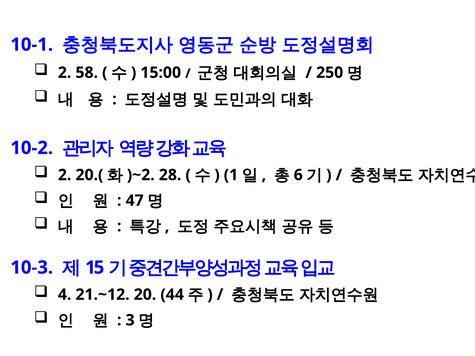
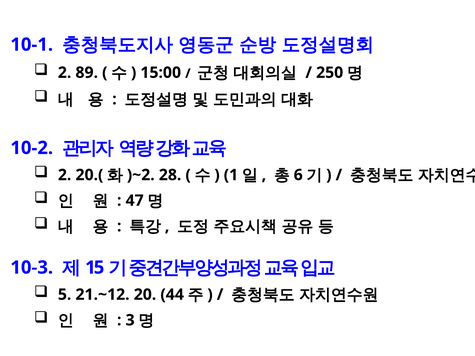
58: 58 -> 89
4: 4 -> 5
